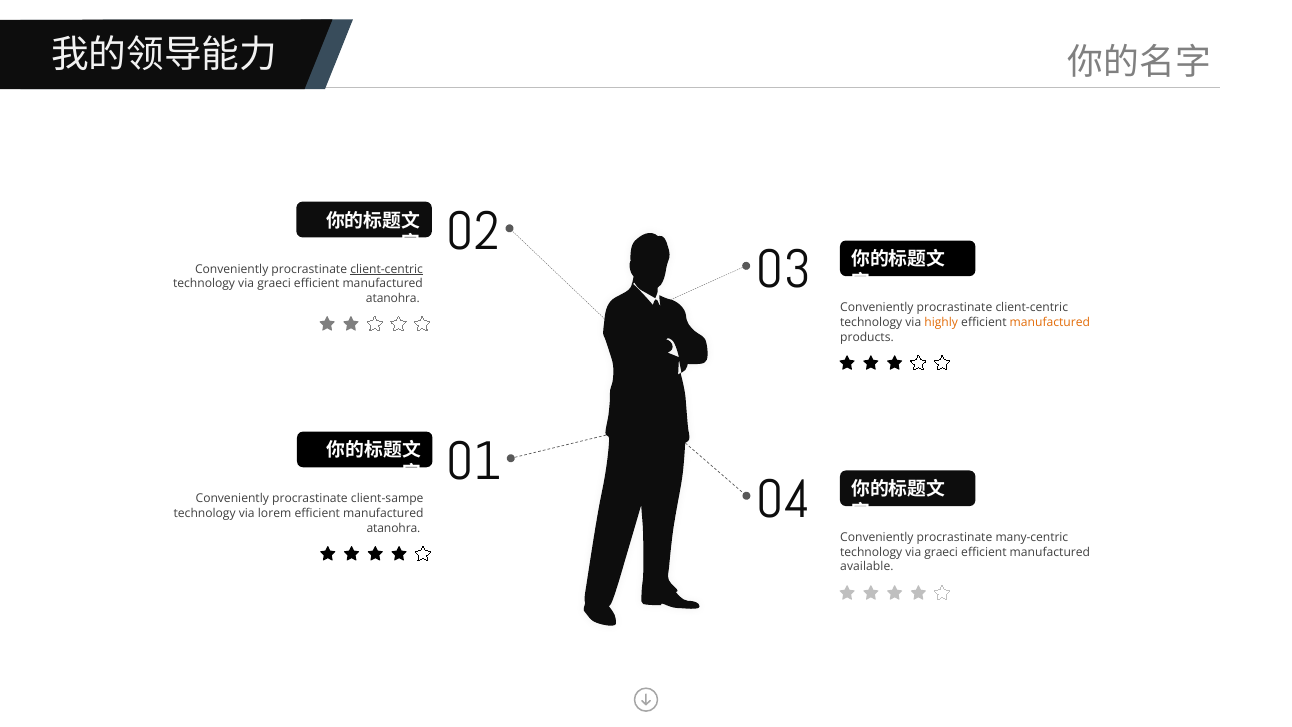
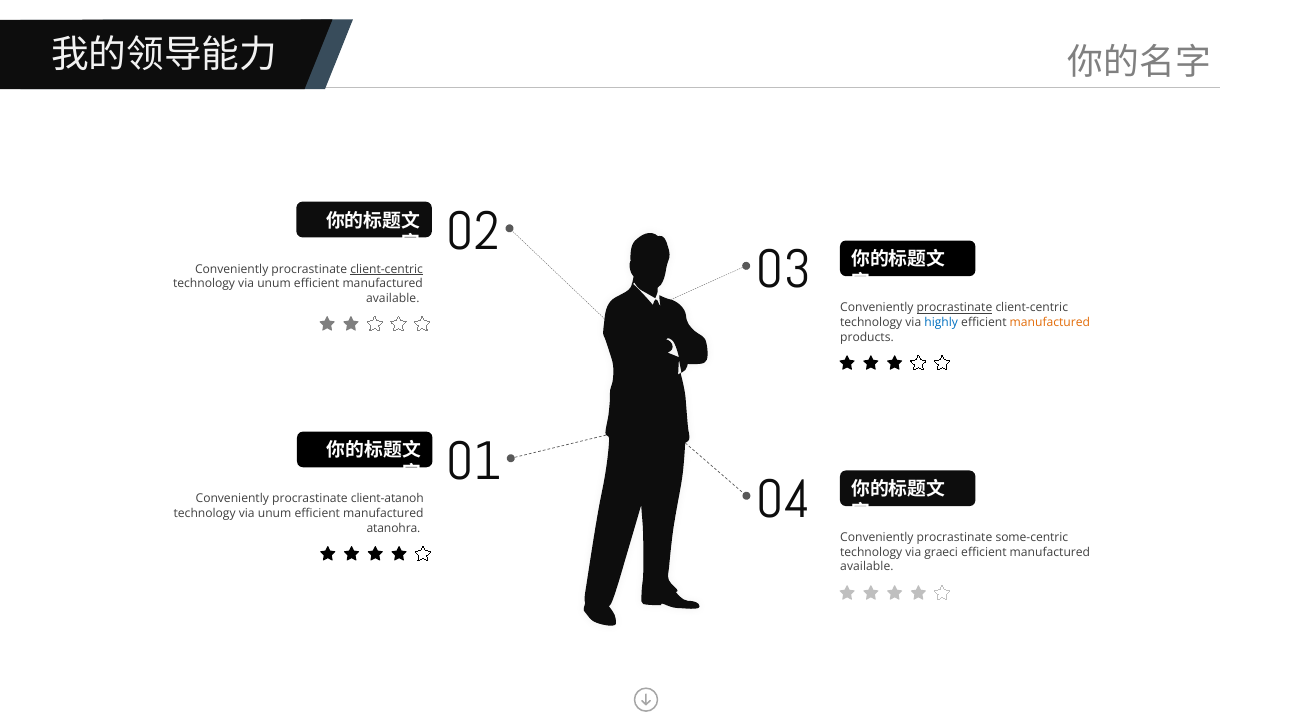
graeci at (274, 284): graeci -> unum
atanohra at (393, 298): atanohra -> available
procrastinate at (954, 308) underline: none -> present
highly colour: orange -> blue
client-sampe: client-sampe -> client-atanoh
lorem at (275, 513): lorem -> unum
many-centric: many-centric -> some-centric
